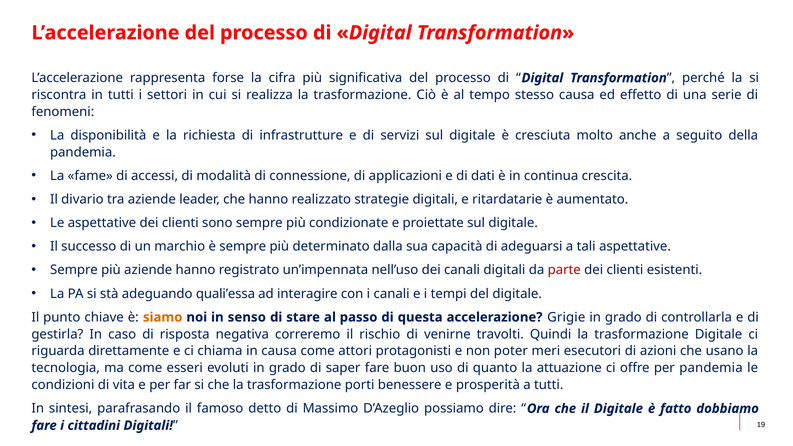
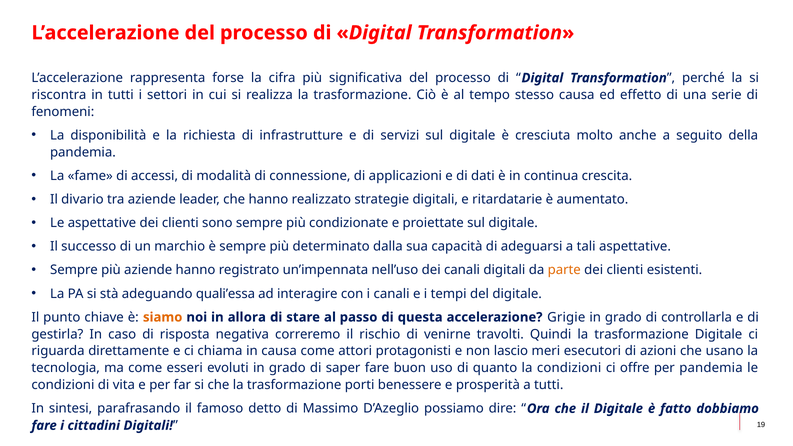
parte colour: red -> orange
senso: senso -> allora
poter: poter -> lascio
la attuazione: attuazione -> condizioni
